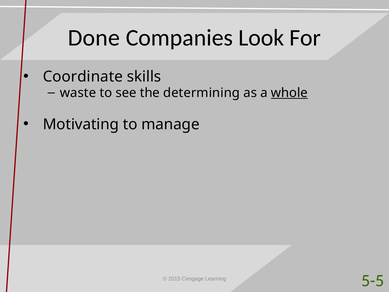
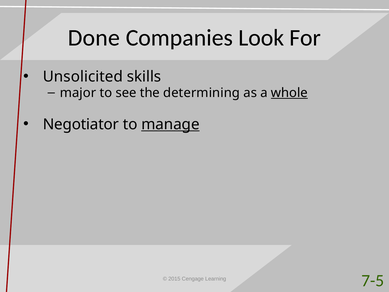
Coordinate: Coordinate -> Unsolicited
waste: waste -> major
Motivating: Motivating -> Negotiator
manage underline: none -> present
5-5: 5-5 -> 7-5
